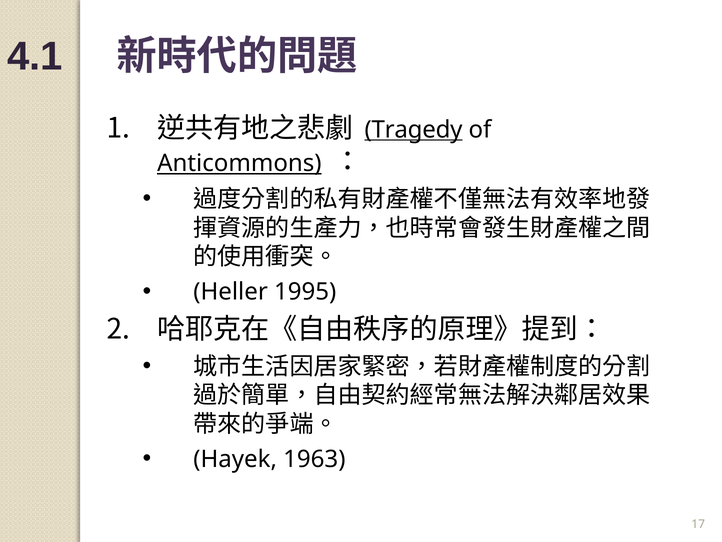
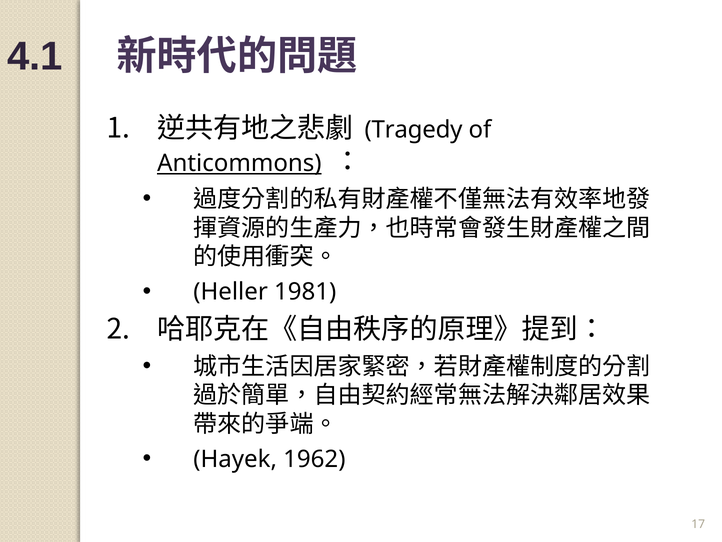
Tragedy underline: present -> none
1995: 1995 -> 1981
1963: 1963 -> 1962
